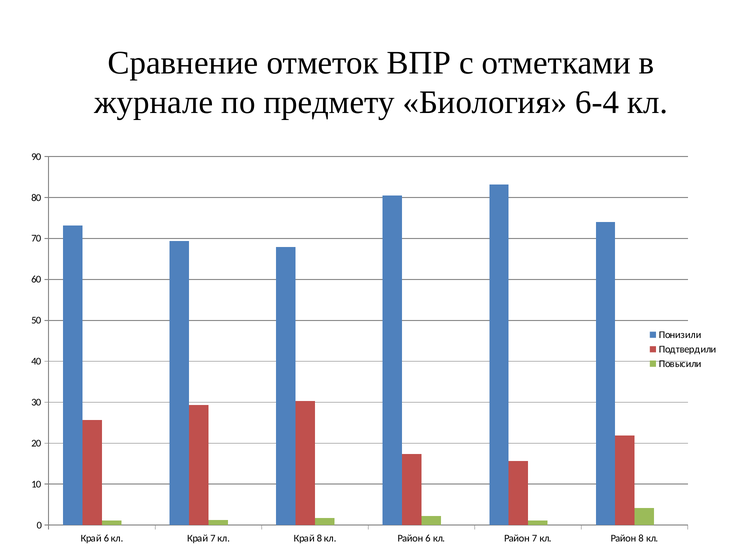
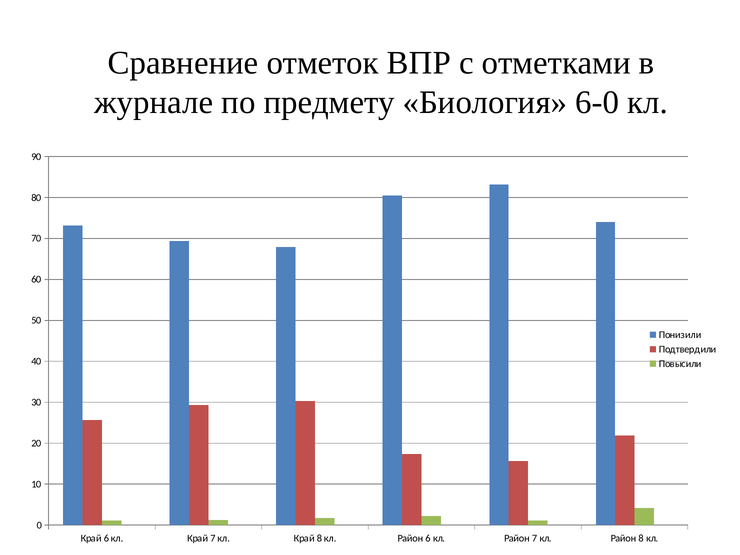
6-4: 6-4 -> 6-0
